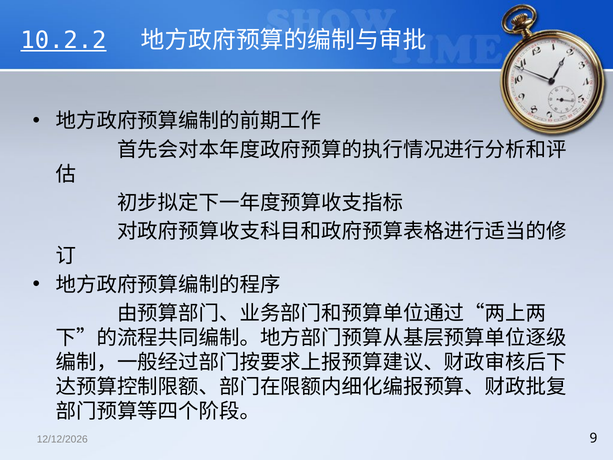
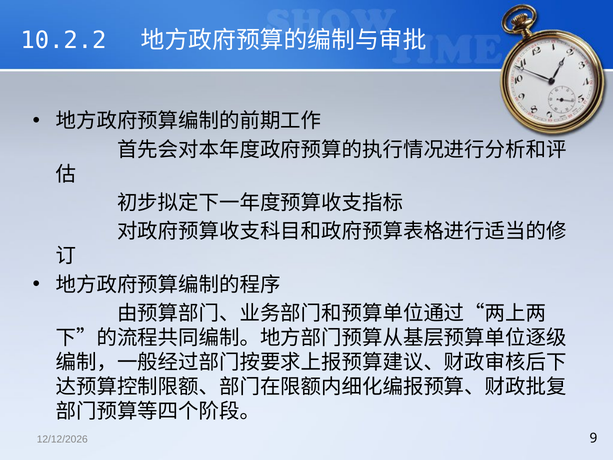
10.2.2 underline: present -> none
